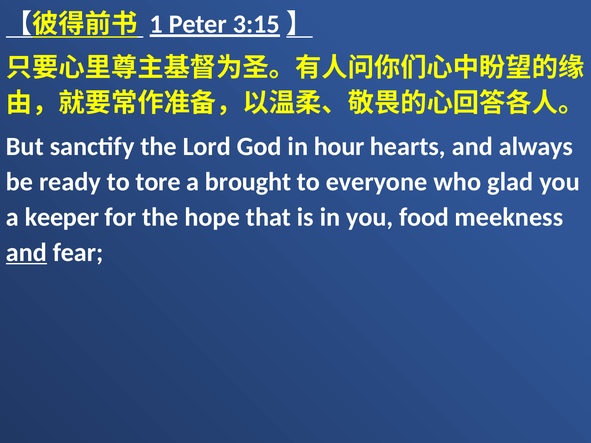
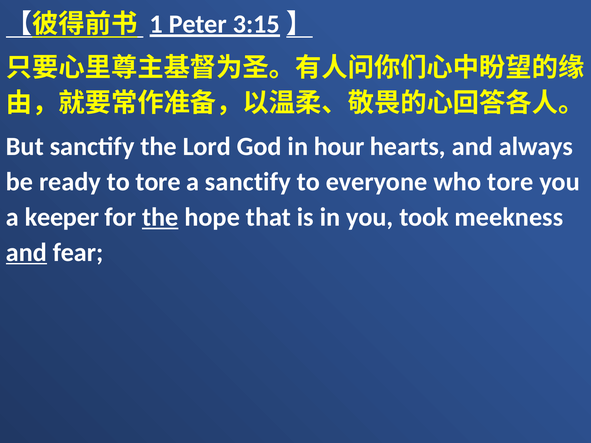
a brought: brought -> sanctify
who glad: glad -> tore
the at (160, 217) underline: none -> present
food: food -> took
